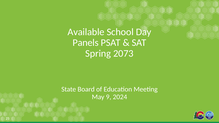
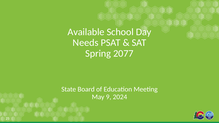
Panels: Panels -> Needs
2073: 2073 -> 2077
